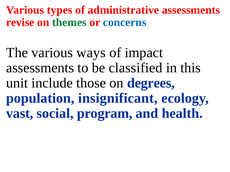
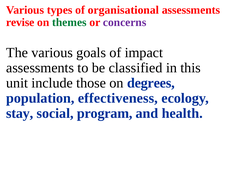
administrative: administrative -> organisational
concerns colour: blue -> purple
ways: ways -> goals
insignificant: insignificant -> effectiveness
vast: vast -> stay
